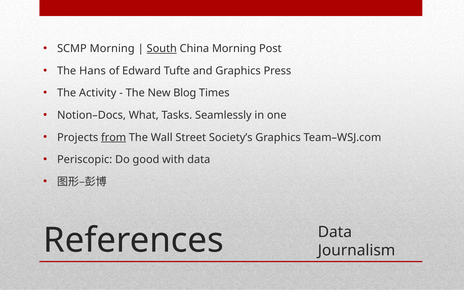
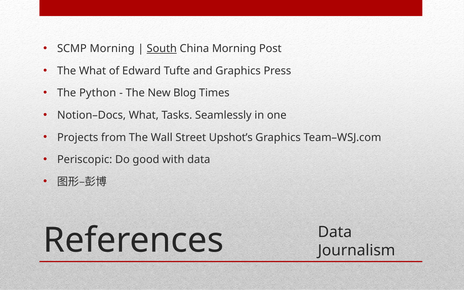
The Hans: Hans -> What
Activity: Activity -> Python
from underline: present -> none
Society’s: Society’s -> Upshot’s
